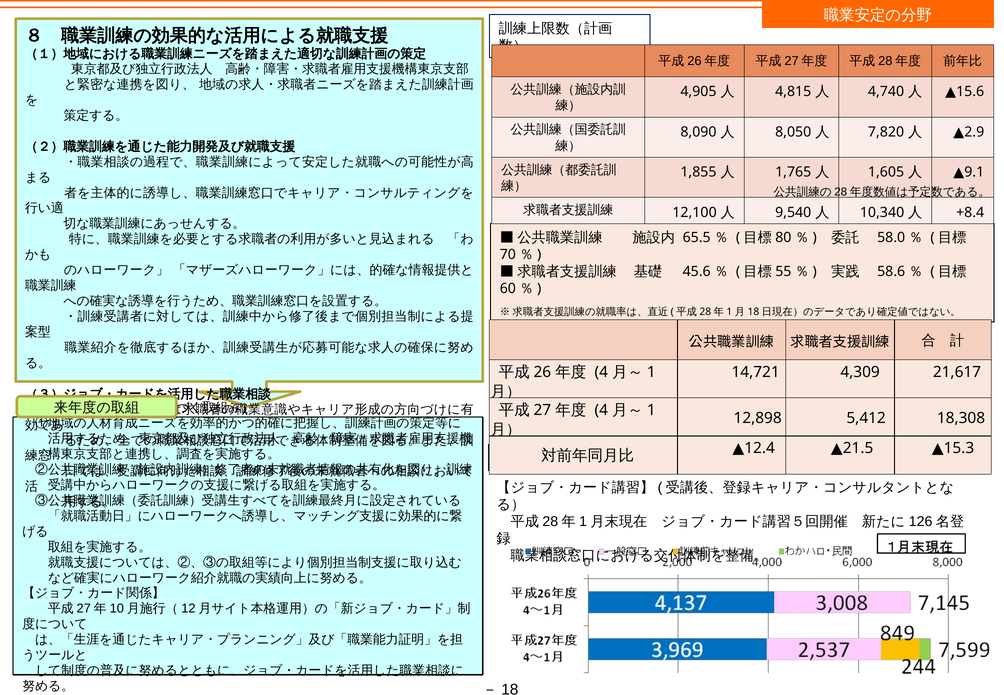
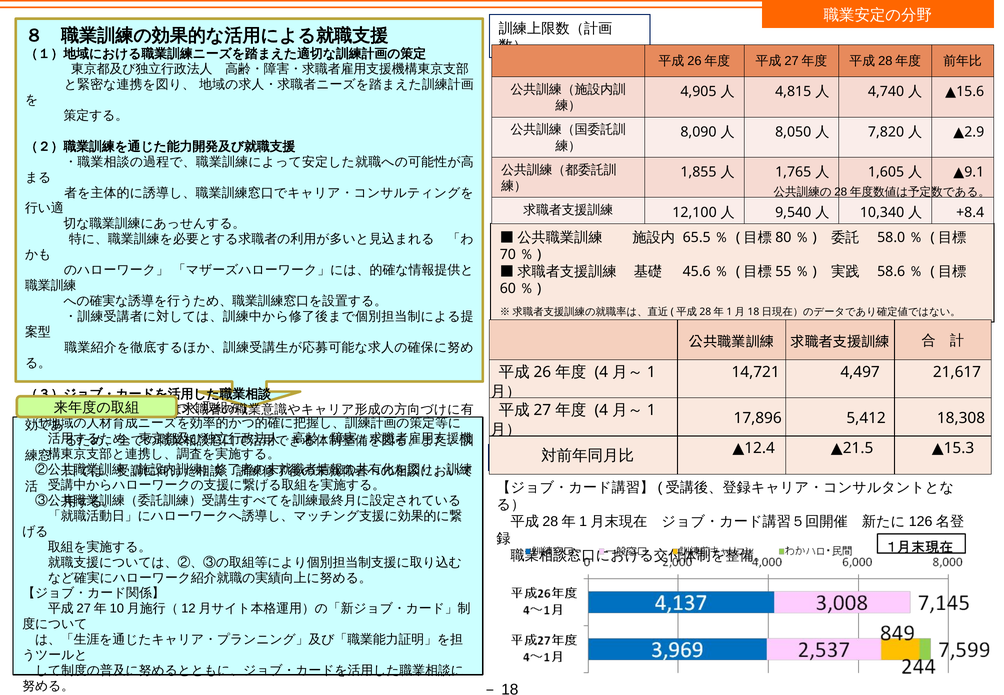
4,309: 4,309 -> 4,497
12,898: 12,898 -> 17,896
